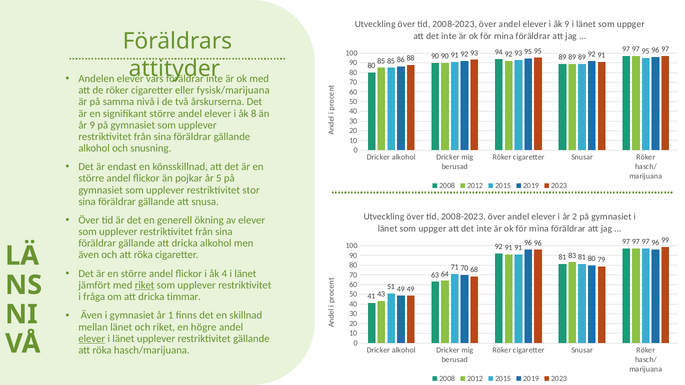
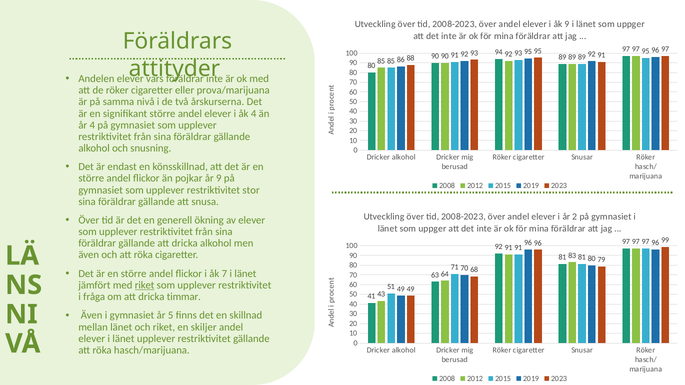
fysisk/marijuana: fysisk/marijuana -> prova/marijuana
åk 8: 8 -> 4
år 9: 9 -> 4
år 5: 5 -> 9
4: 4 -> 7
1: 1 -> 5
högre: högre -> skiljer
elever at (92, 339) underline: present -> none
